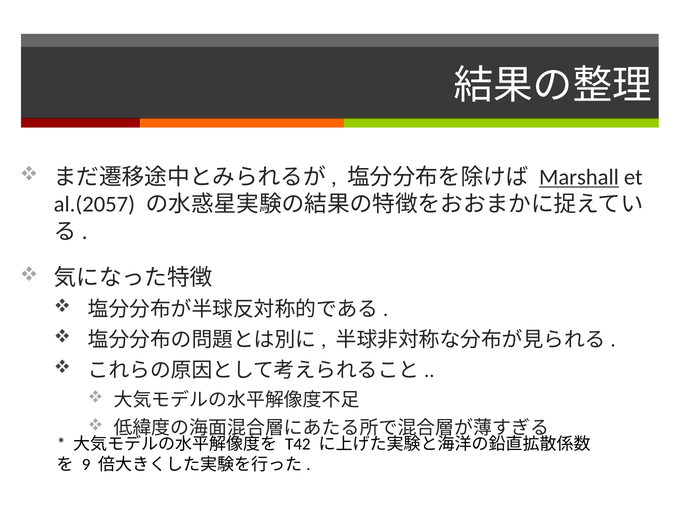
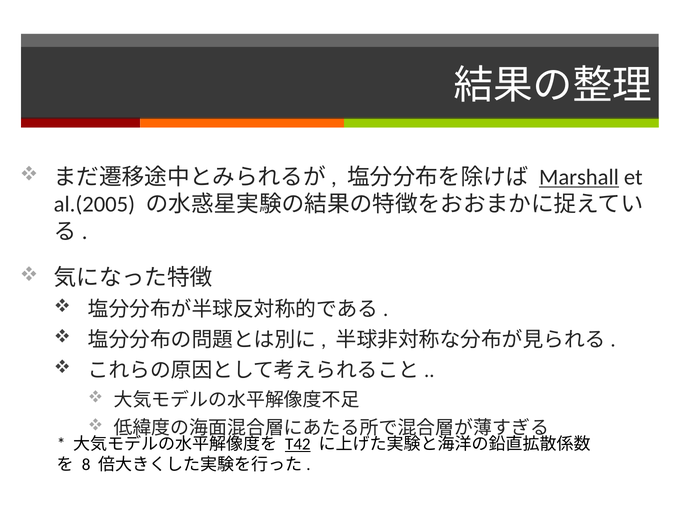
al.(2057: al.(2057 -> al.(2005
T42 underline: none -> present
9: 9 -> 8
